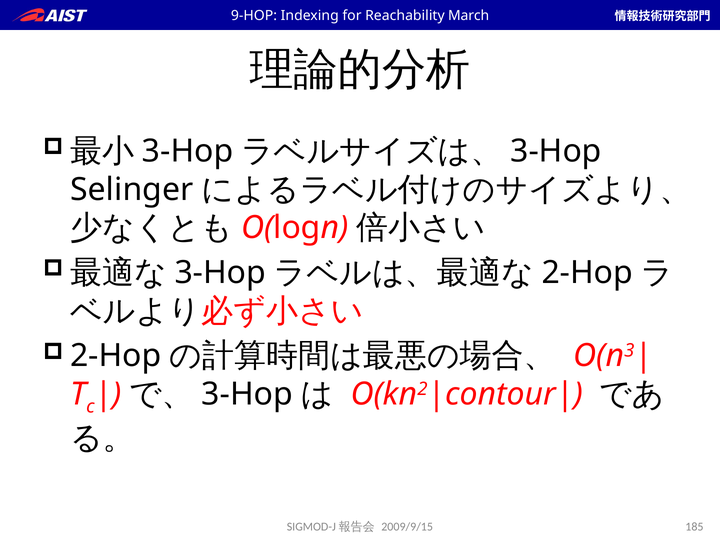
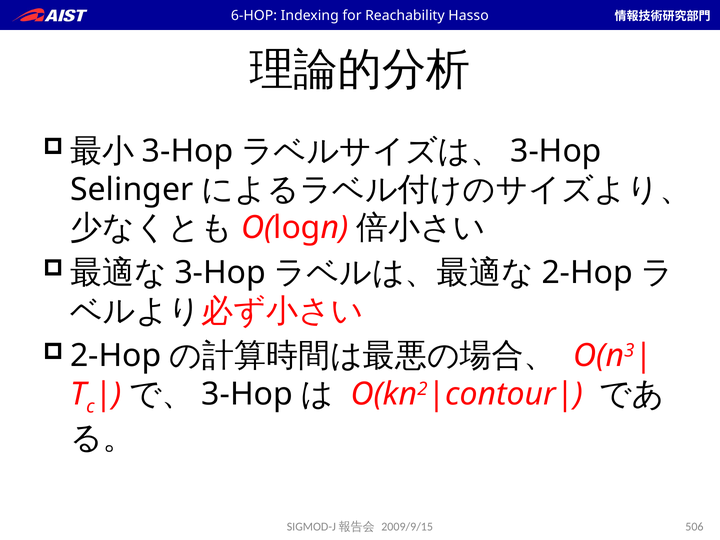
9-HOP: 9-HOP -> 6-HOP
March: March -> Hasso
185: 185 -> 506
